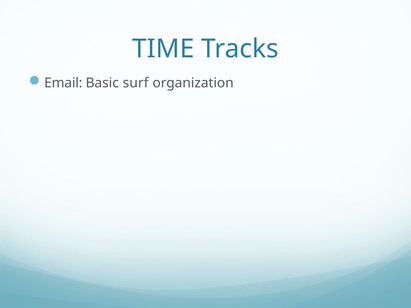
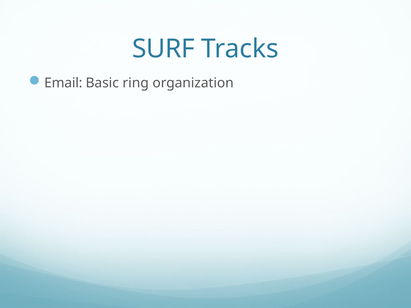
TIME: TIME -> SURF
surf: surf -> ring
